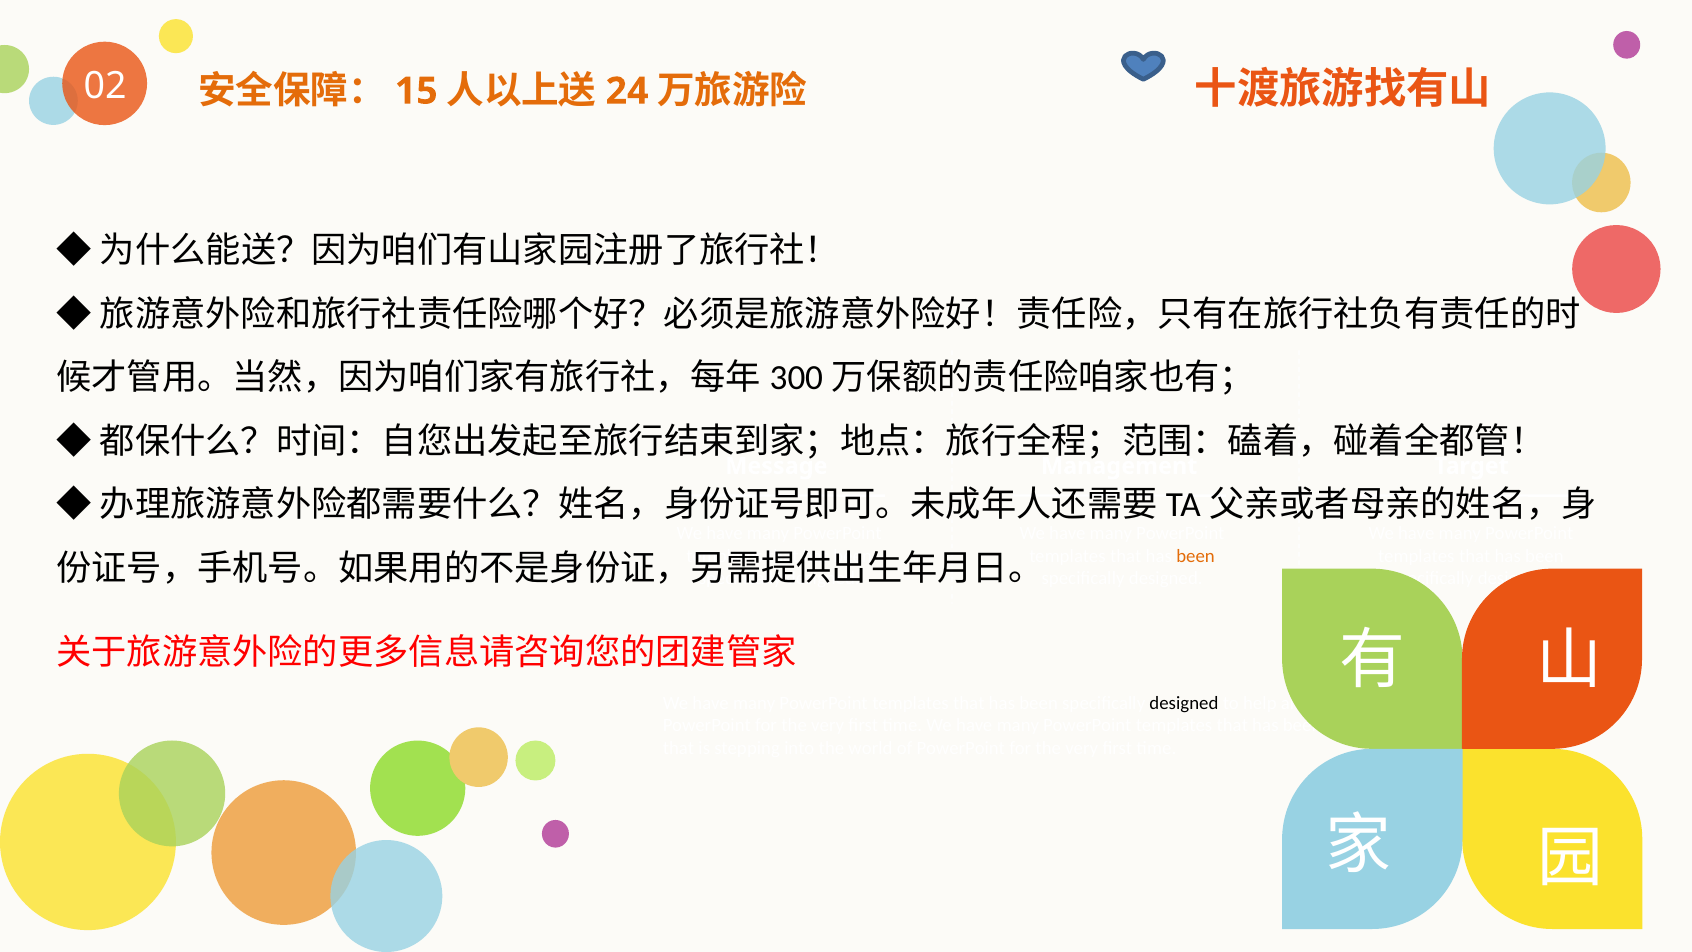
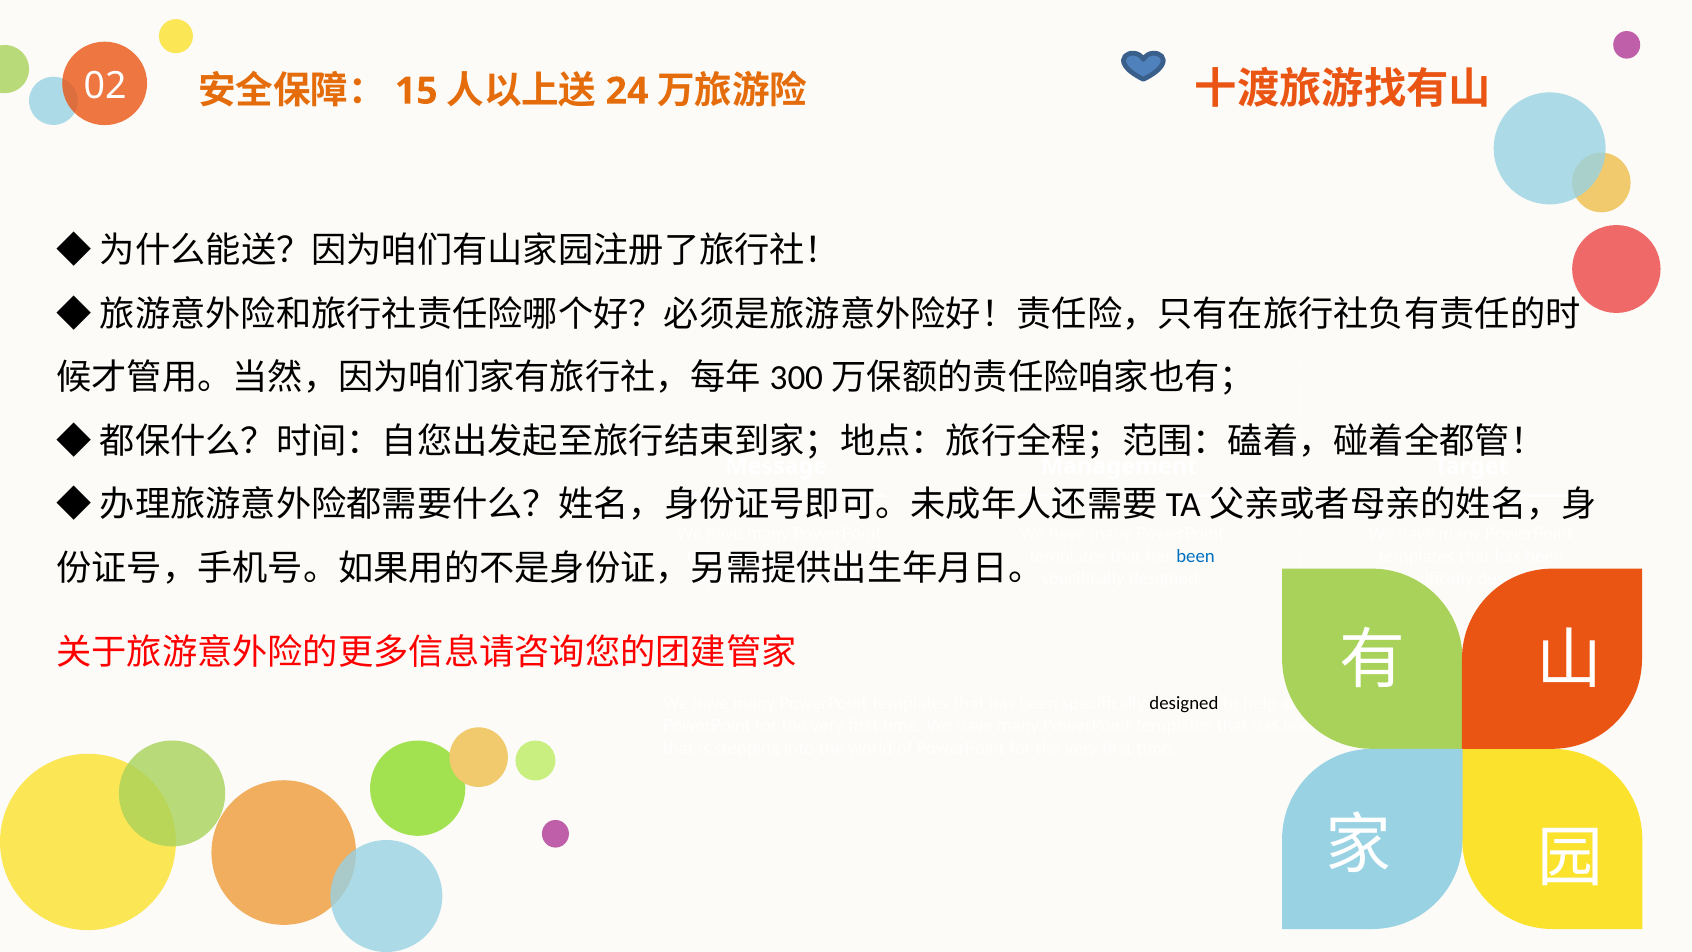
been at (1196, 556) colour: orange -> blue
